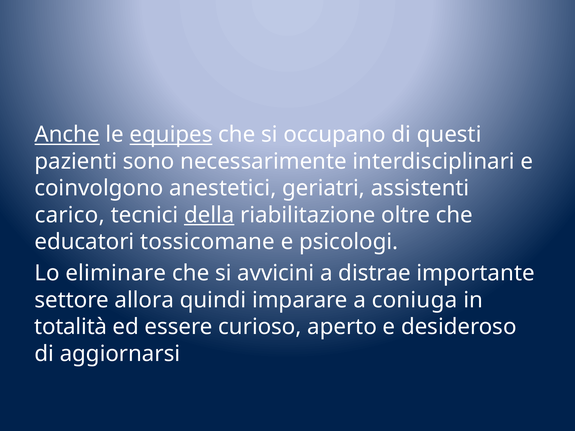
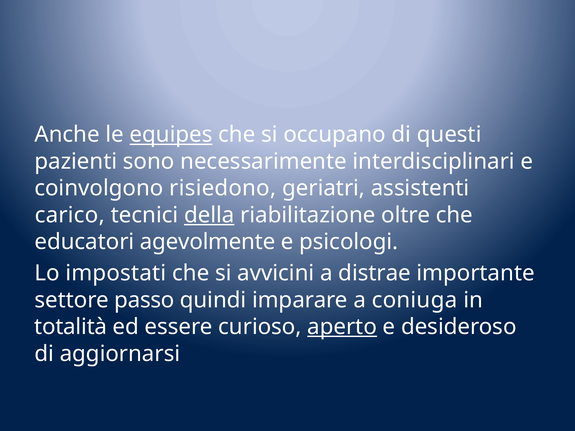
Anche underline: present -> none
anestetici: anestetici -> risiedono
tossicomane: tossicomane -> agevolmente
eliminare: eliminare -> impostati
allora: allora -> passo
aperto underline: none -> present
